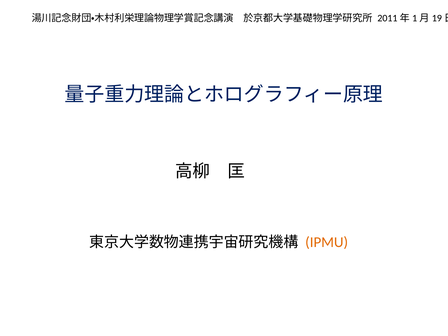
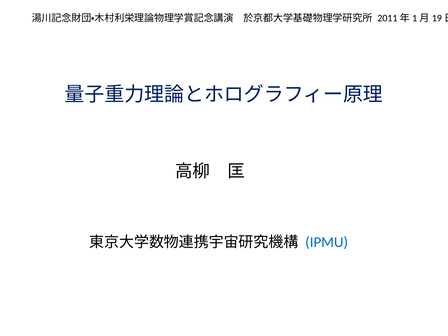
IPMU colour: orange -> blue
